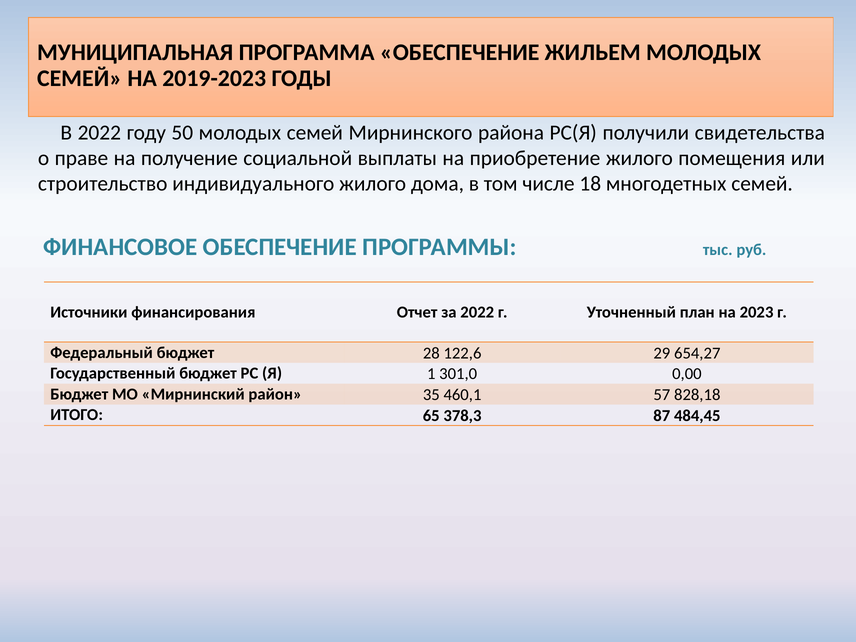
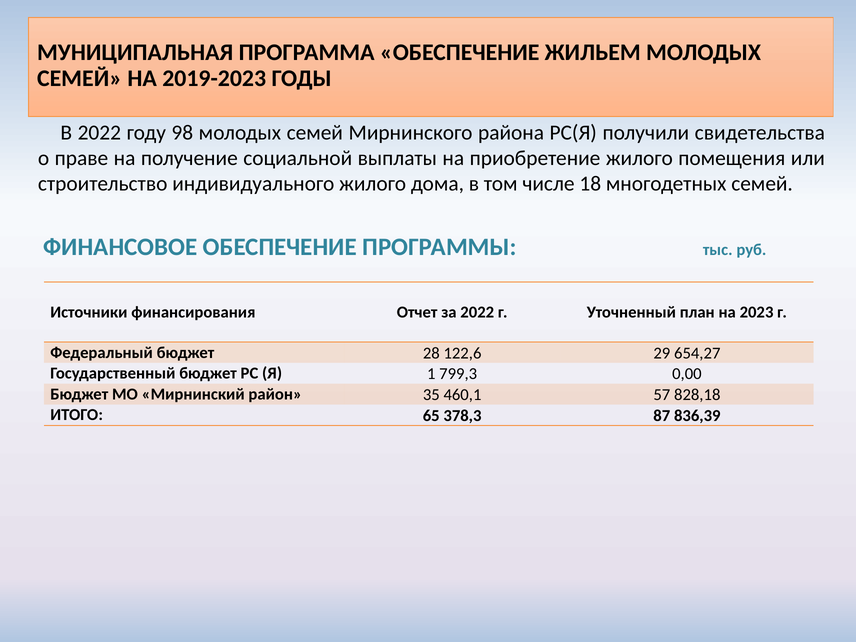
50: 50 -> 98
301,0: 301,0 -> 799,3
484,45: 484,45 -> 836,39
